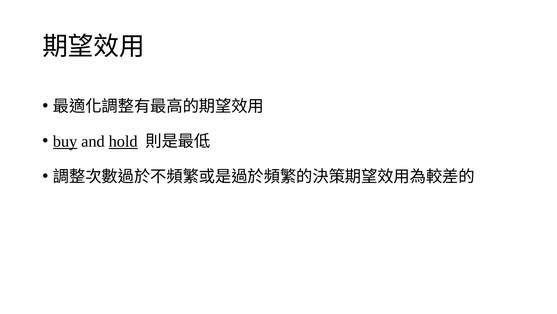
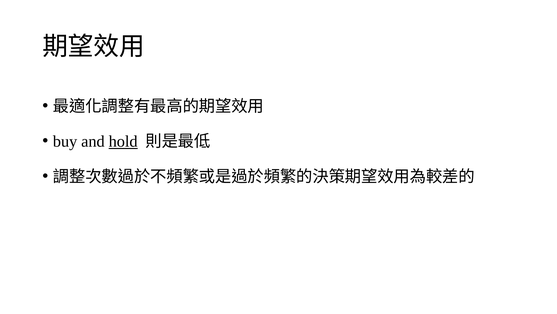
buy underline: present -> none
